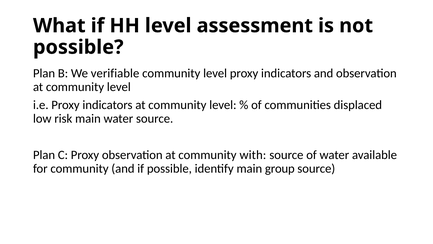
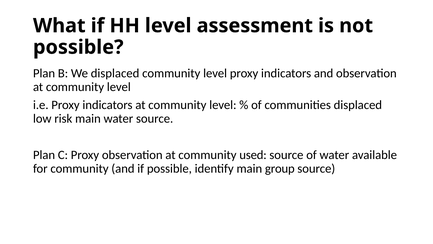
We verifiable: verifiable -> displaced
with: with -> used
